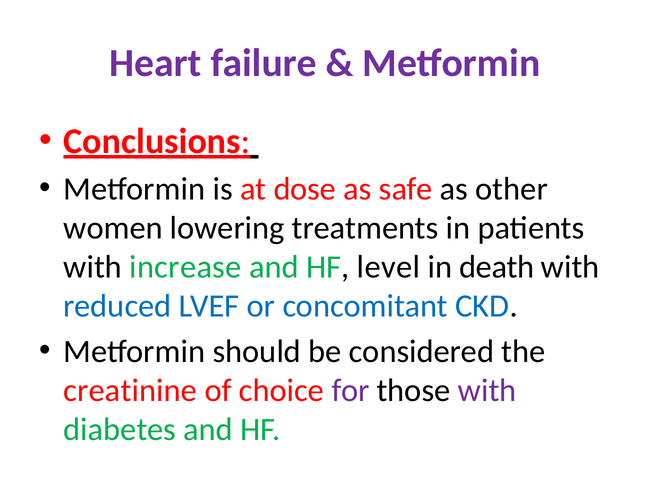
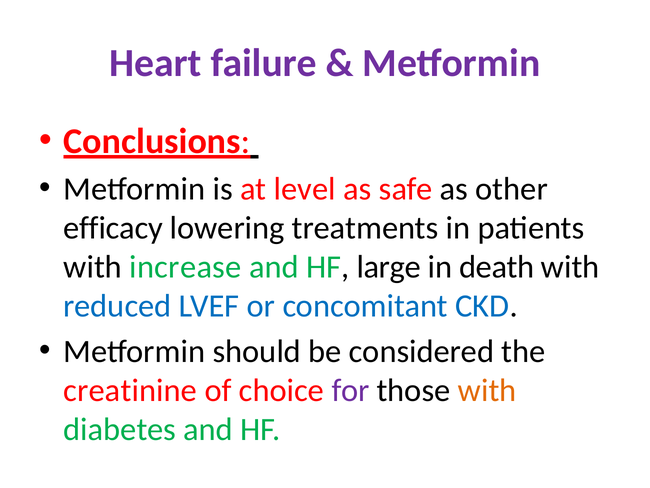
dose: dose -> level
women: women -> efficacy
level: level -> large
with at (487, 390) colour: purple -> orange
